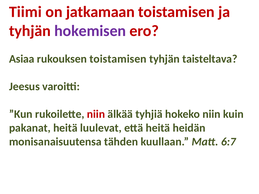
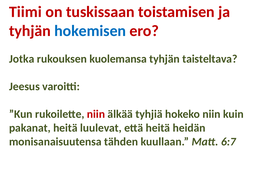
jatkamaan: jatkamaan -> tuskissaan
hokemisen colour: purple -> blue
Asiaa: Asiaa -> Jotka
rukouksen toistamisen: toistamisen -> kuolemansa
